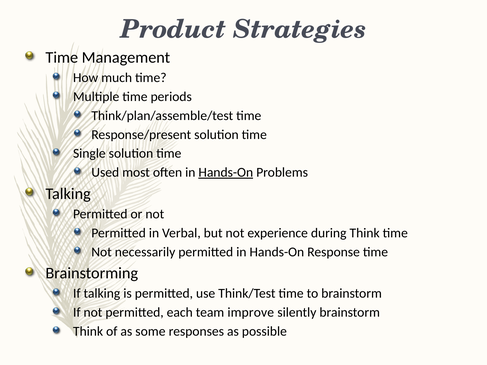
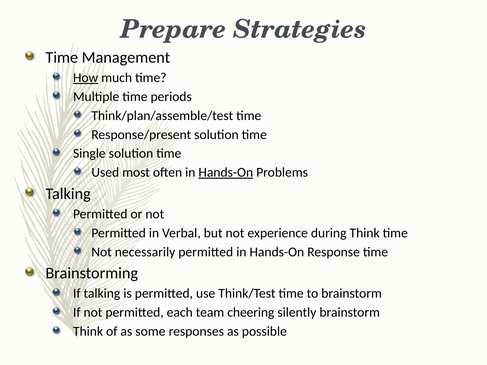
Product: Product -> Prepare
How underline: none -> present
improve: improve -> cheering
